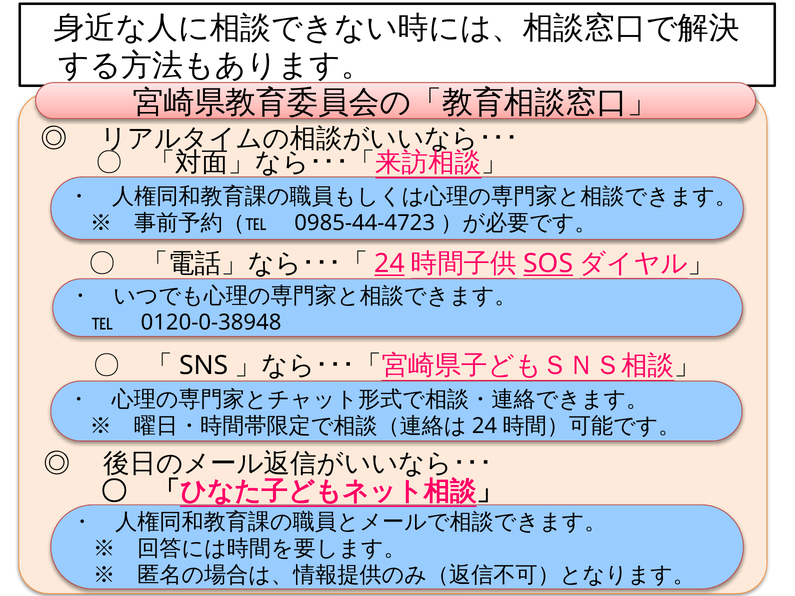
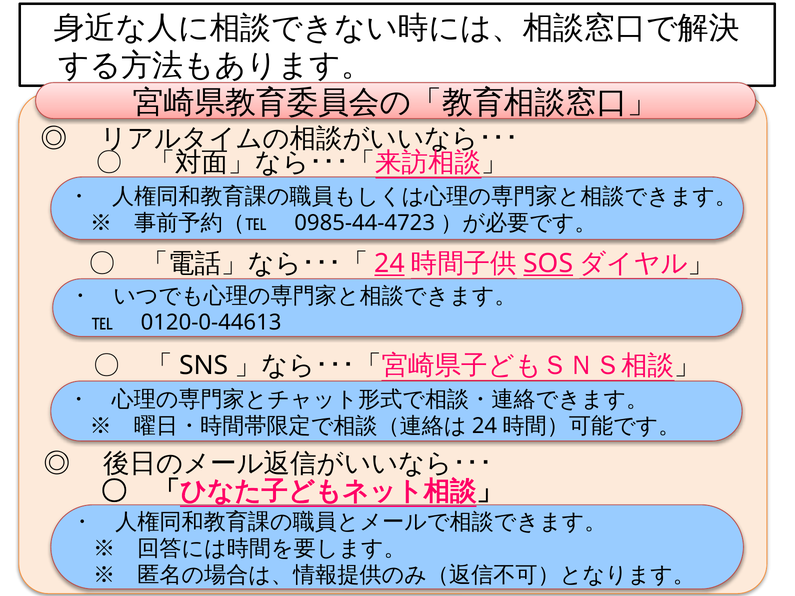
0120-0-38948: 0120-0-38948 -> 0120-0-44613
